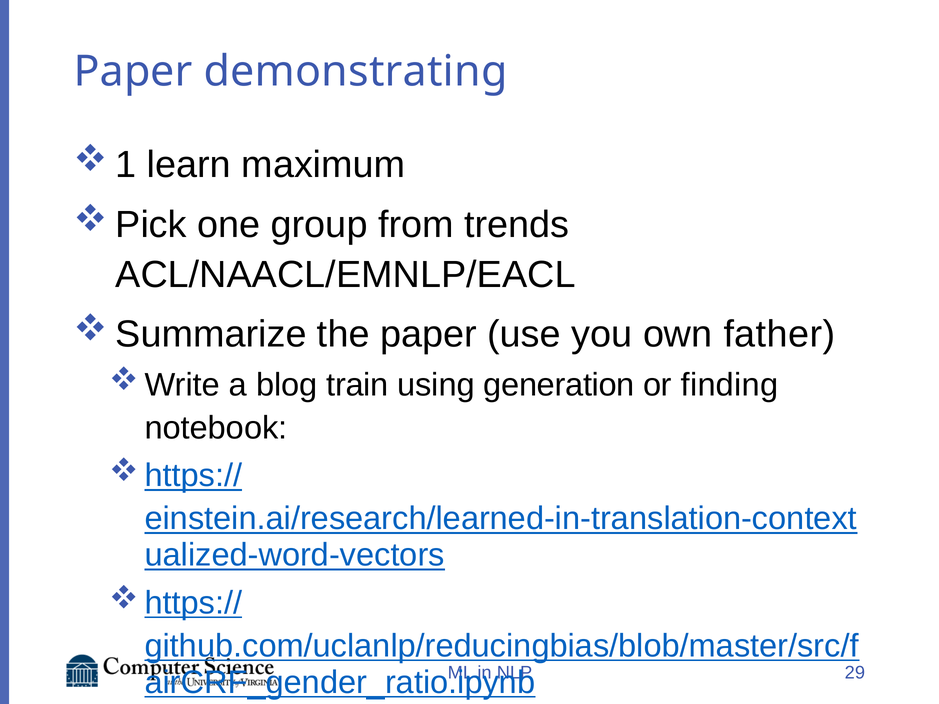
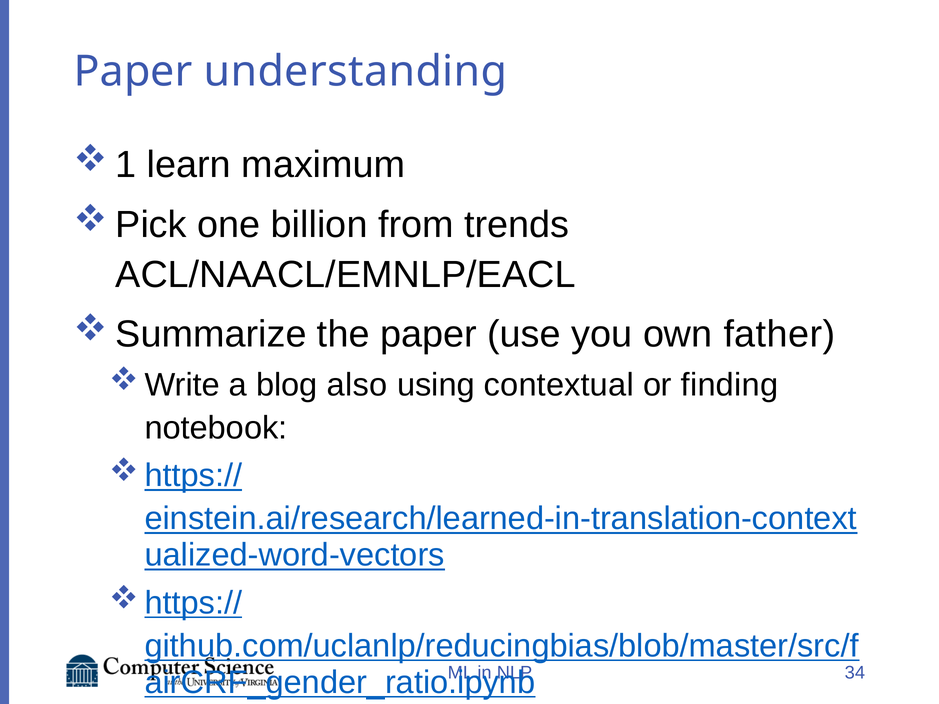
demonstrating: demonstrating -> understanding
group: group -> billion
train: train -> also
generation: generation -> contextual
29: 29 -> 34
